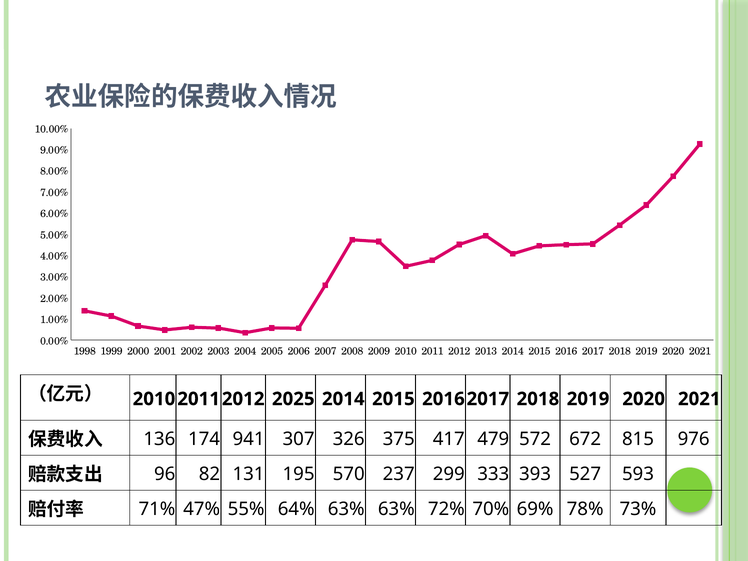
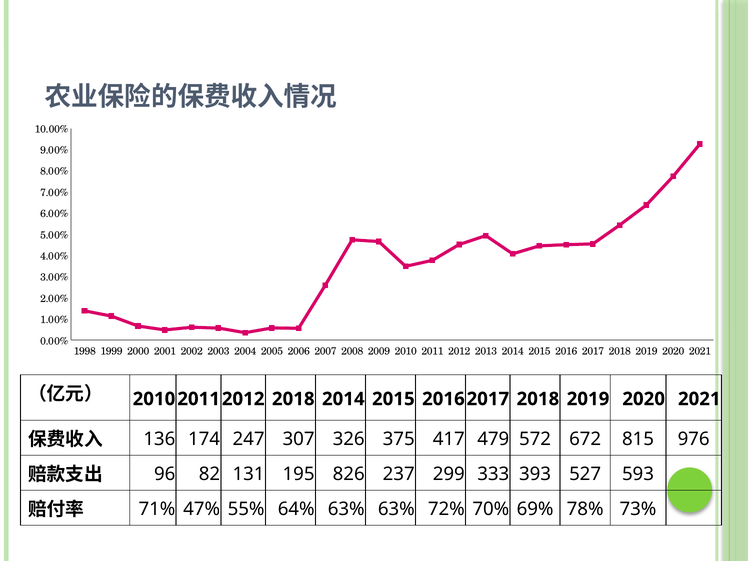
2025 at (293, 399): 2025 -> 2018
941: 941 -> 247
570: 570 -> 826
